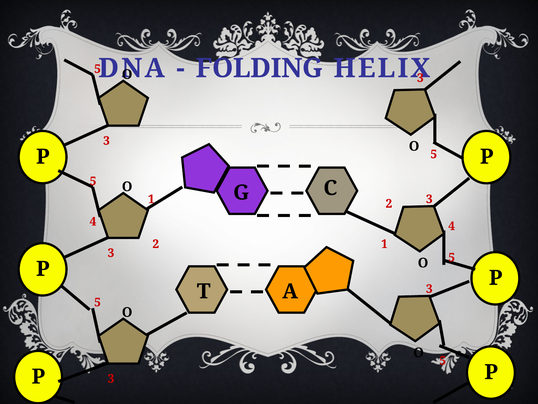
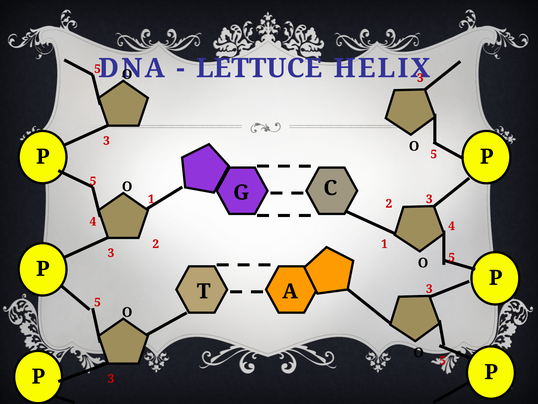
FOLDING: FOLDING -> LETTUCE
